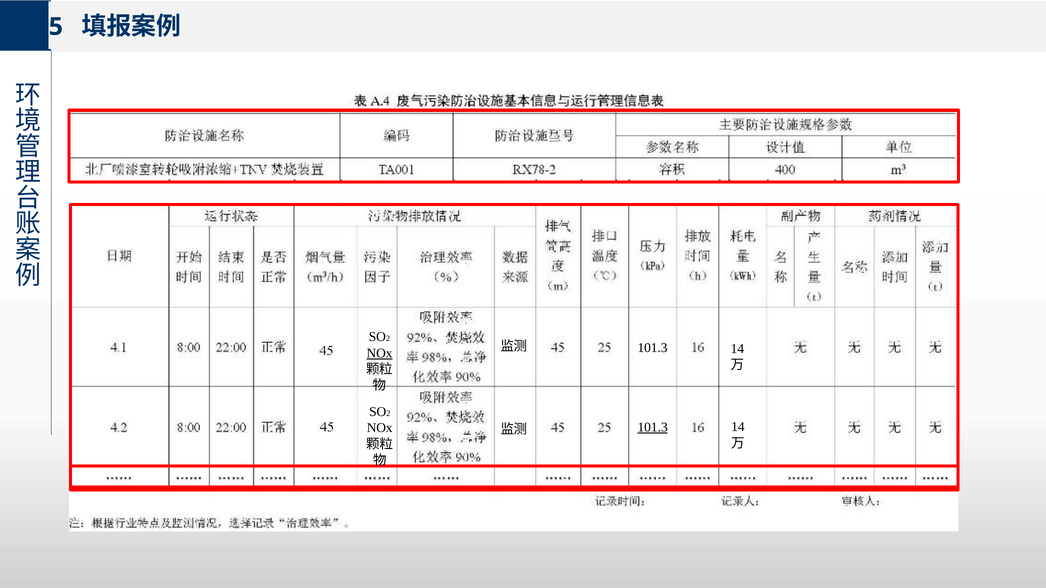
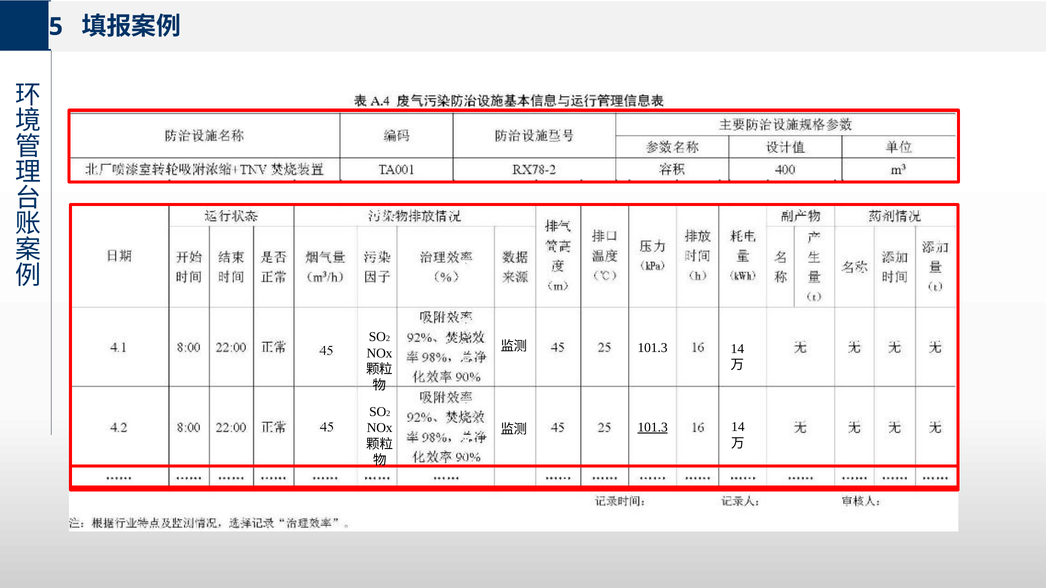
NOx at (380, 353) underline: present -> none
